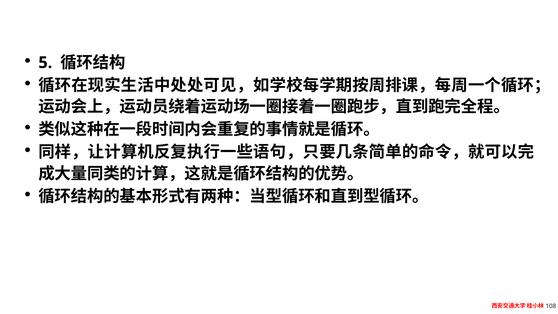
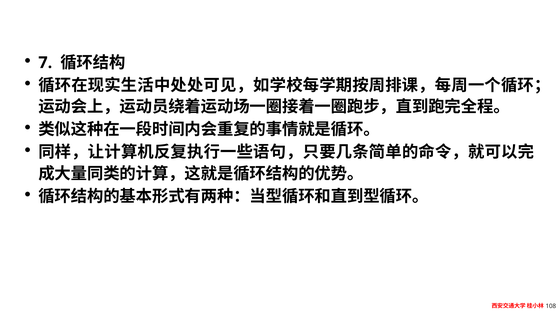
5: 5 -> 7
